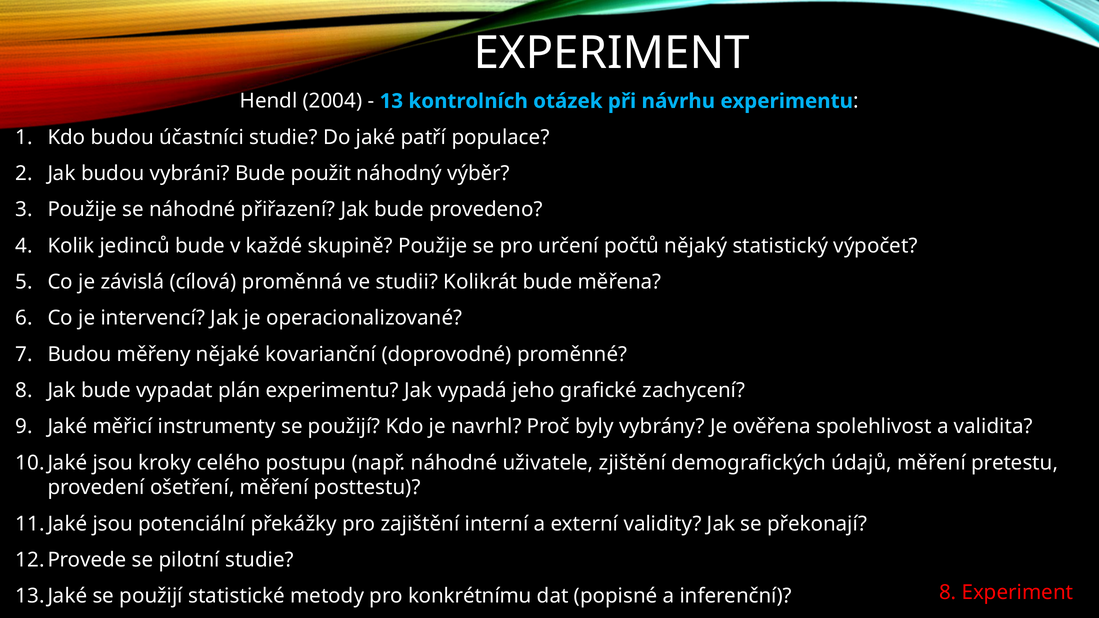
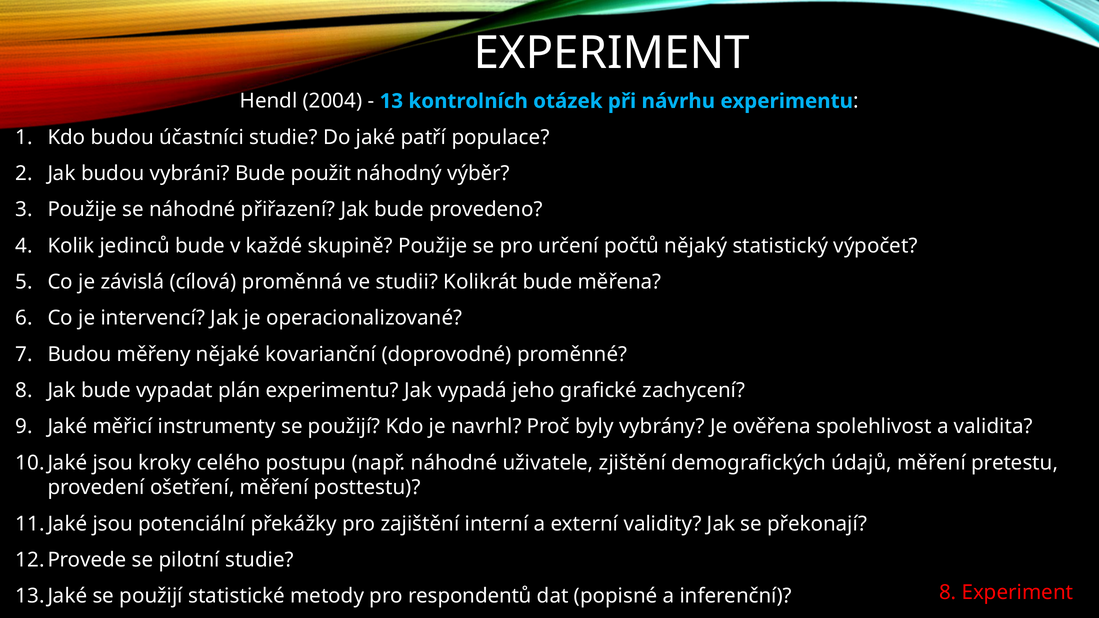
konkrétnímu: konkrétnímu -> respondentů
